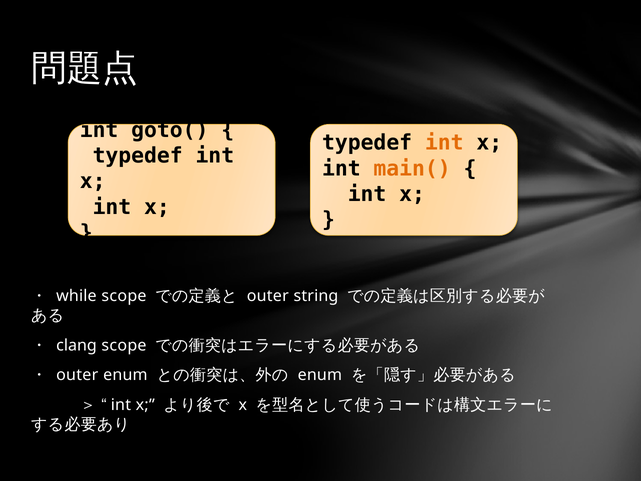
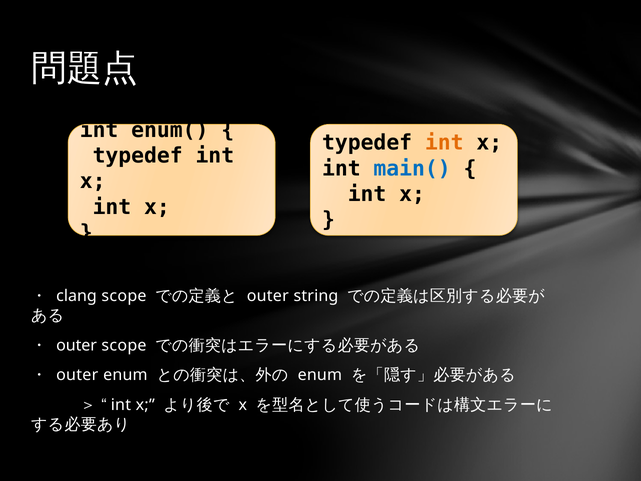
goto(: goto( -> enum(
main( colour: orange -> blue
while: while -> clang
clang at (77, 345): clang -> outer
